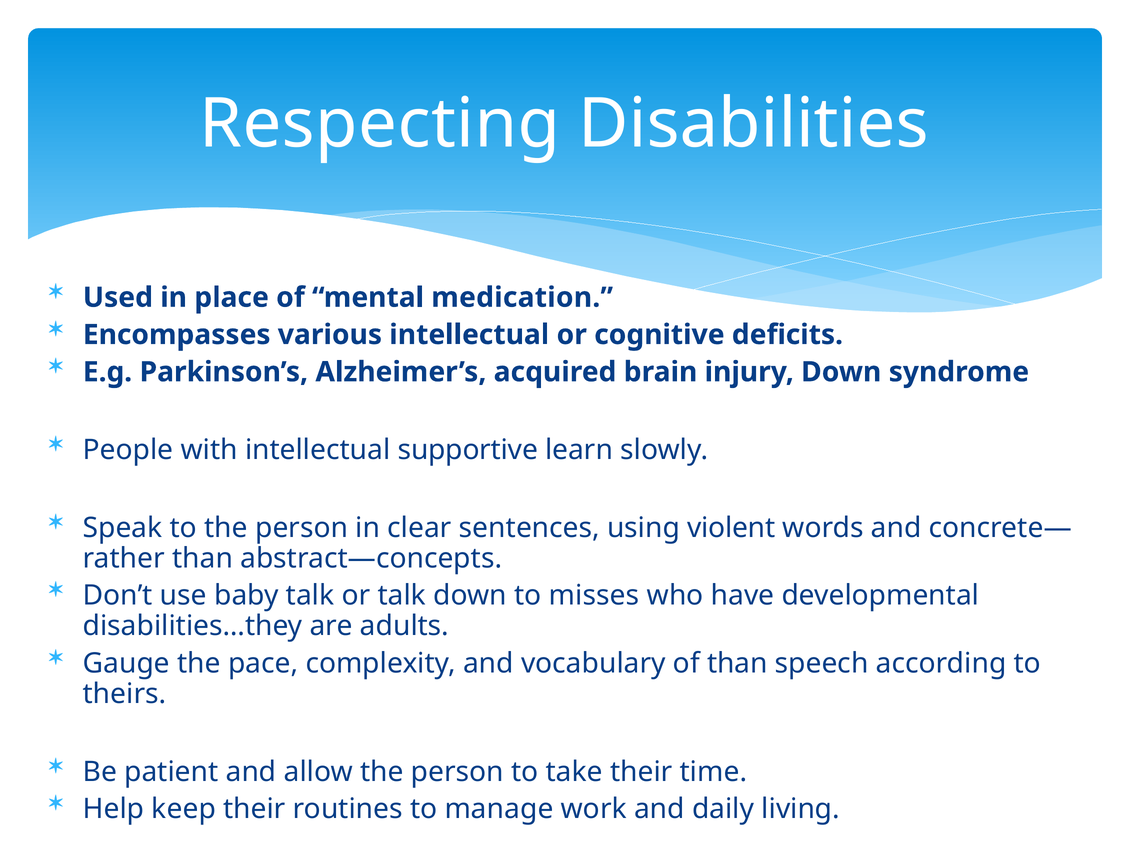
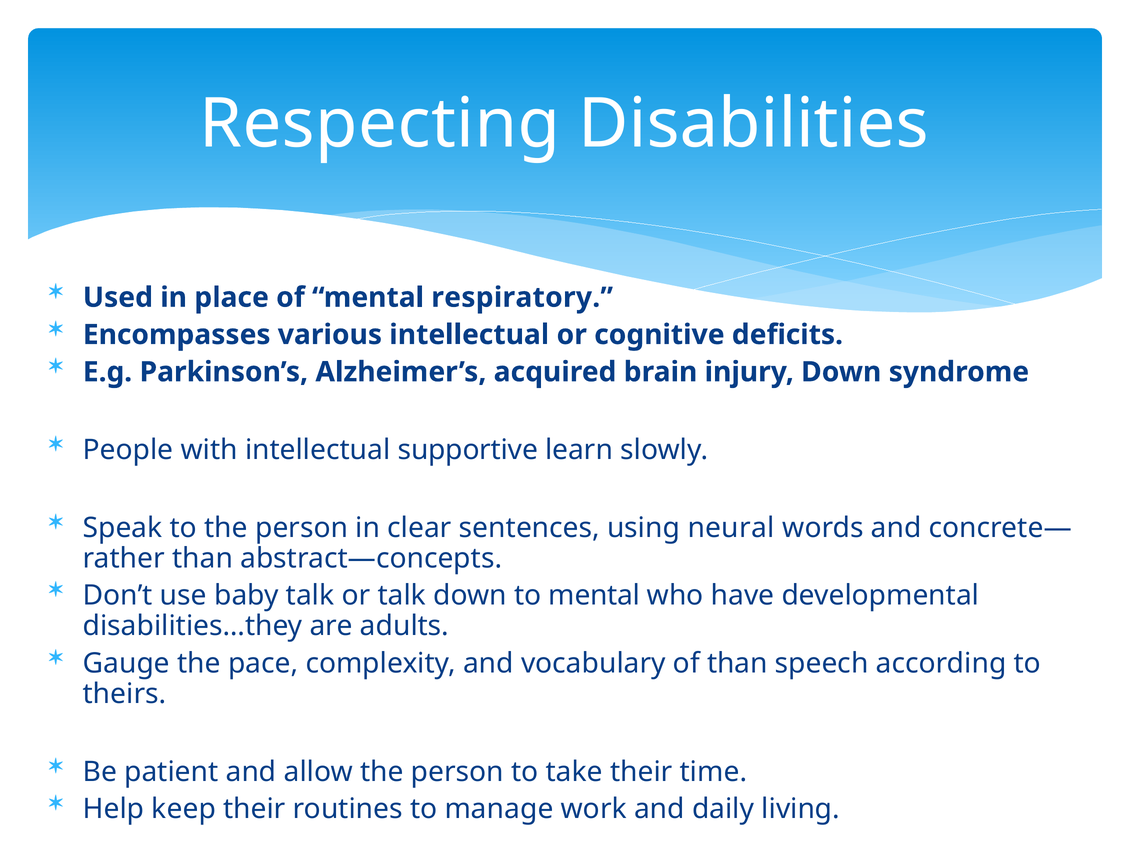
medication: medication -> respiratory
violent: violent -> neural
to misses: misses -> mental
